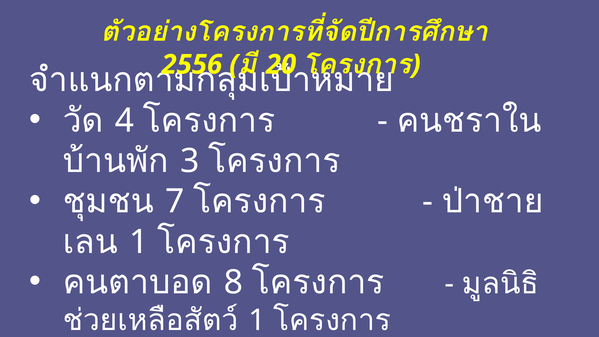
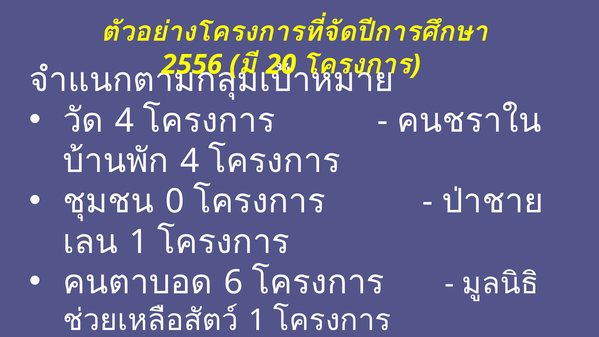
3 at (190, 161): 3 -> 4
7: 7 -> 0
8: 8 -> 6
